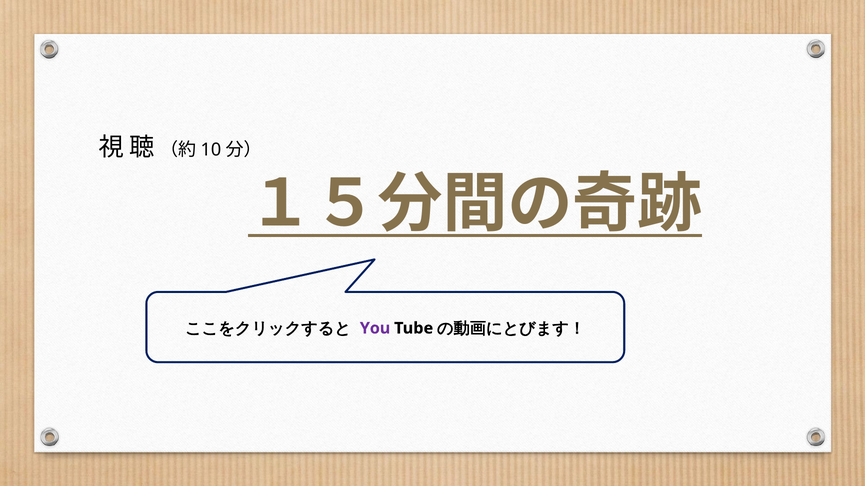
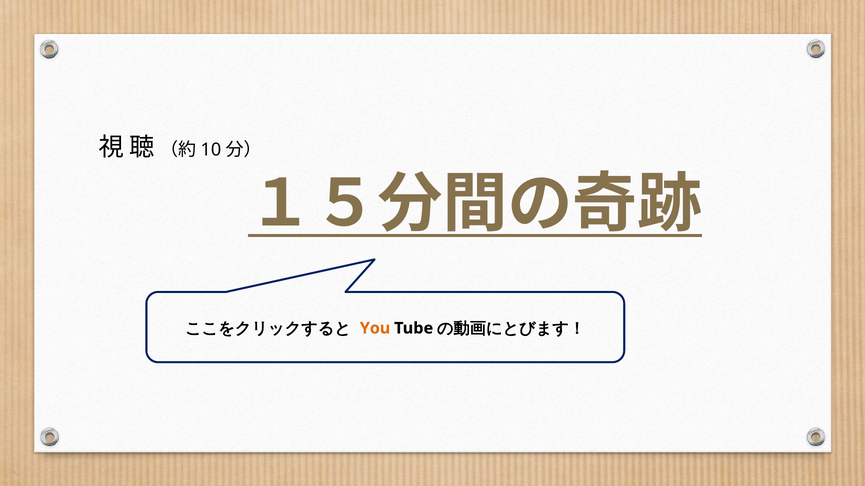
You colour: purple -> orange
